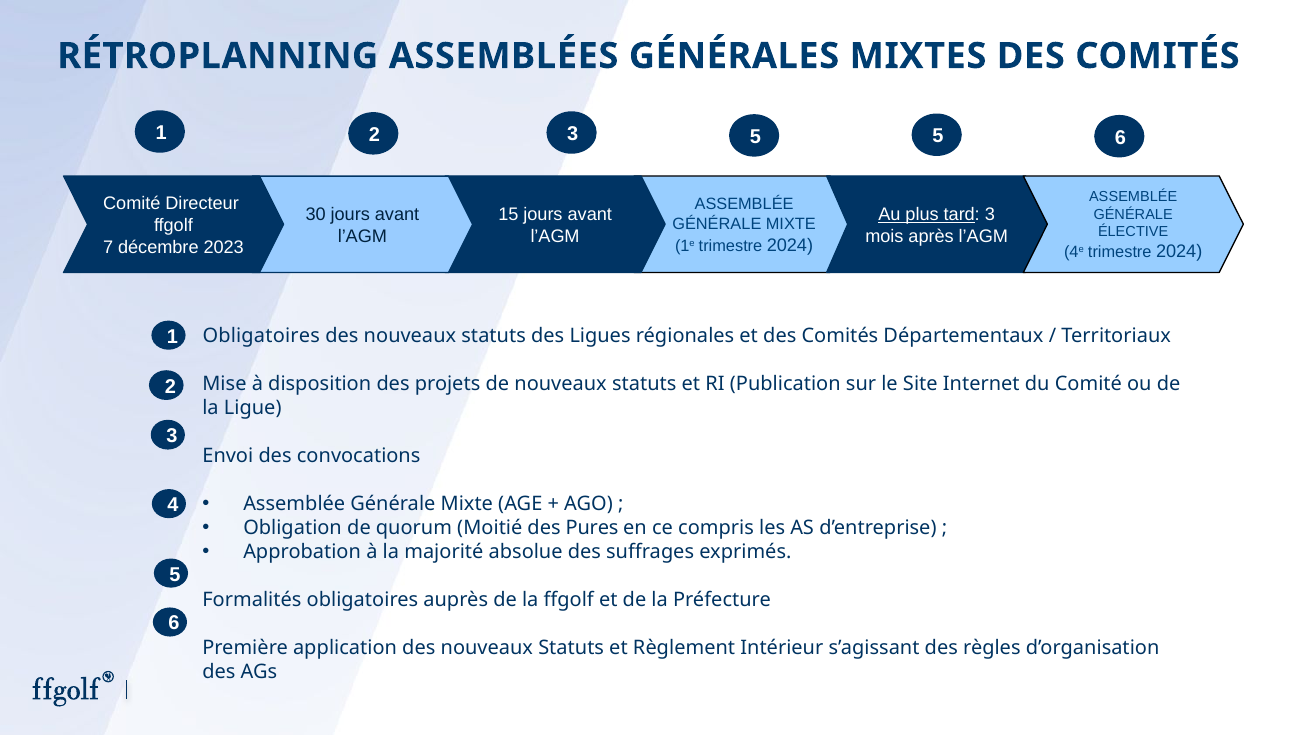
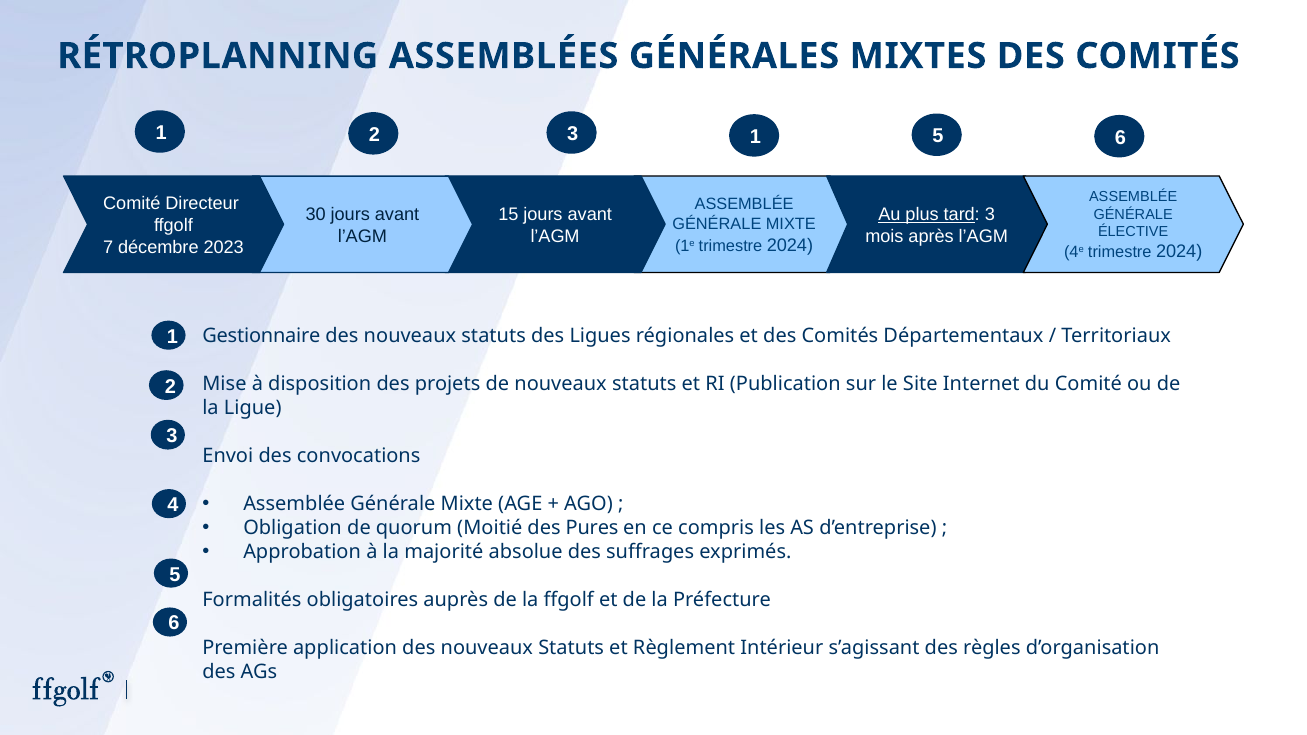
2 5: 5 -> 1
Obligatoires at (261, 336): Obligatoires -> Gestionnaire
